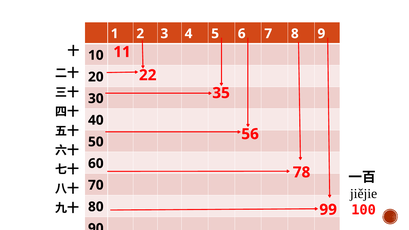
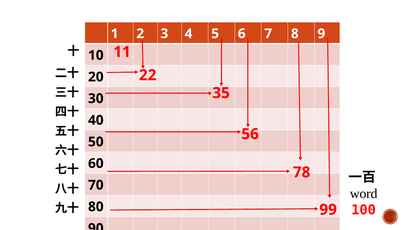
jiějie: jiějie -> word
